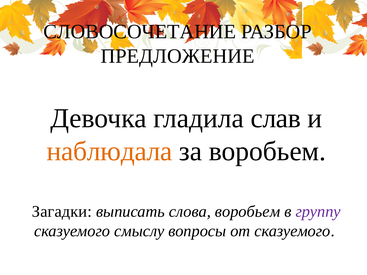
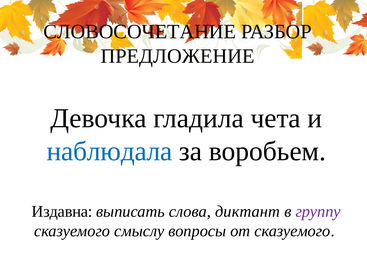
слав: слав -> чета
наблюдала colour: orange -> blue
Загадки: Загадки -> Издавна
слова воробьем: воробьем -> диктант
